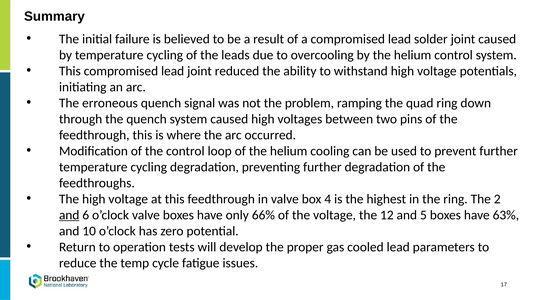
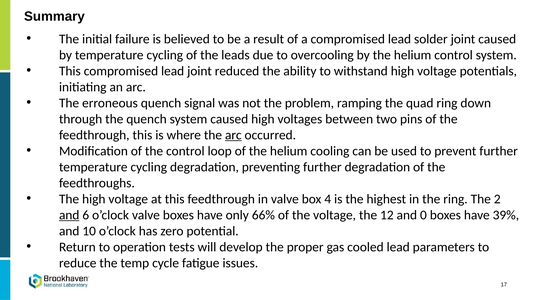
arc at (233, 135) underline: none -> present
5: 5 -> 0
63%: 63% -> 39%
